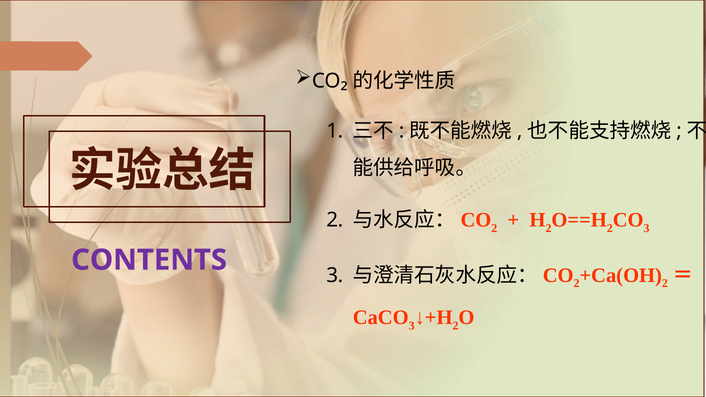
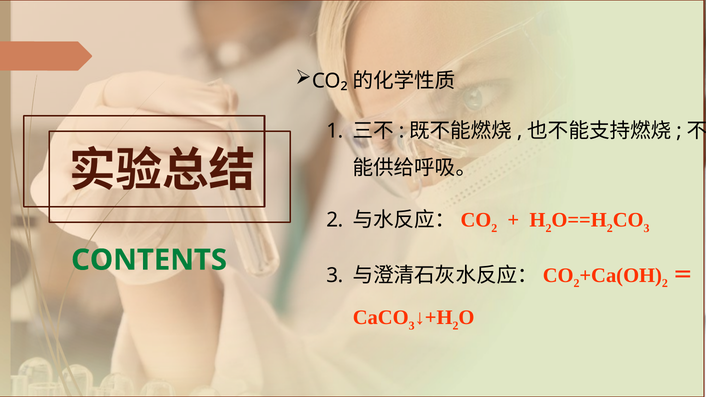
CONTENTS colour: purple -> green
